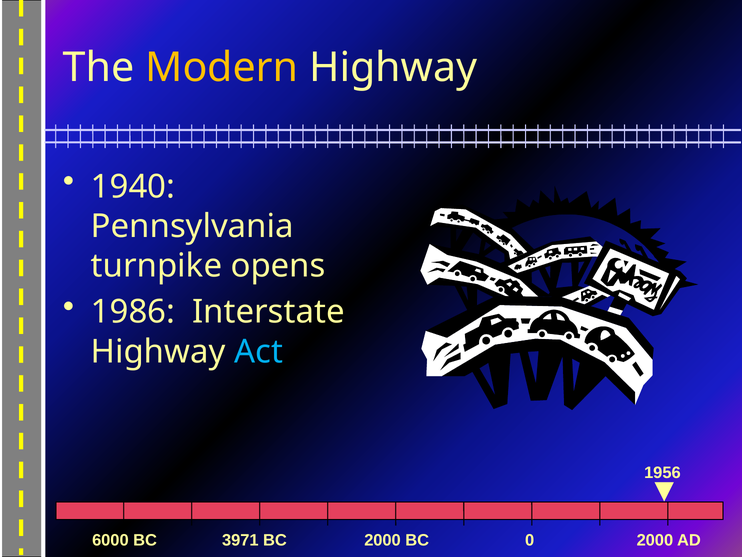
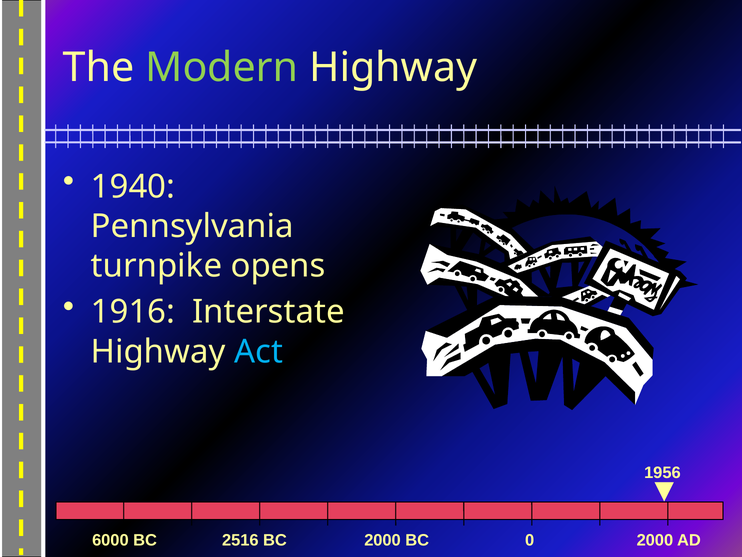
Modern colour: yellow -> light green
1986: 1986 -> 1916
3971: 3971 -> 2516
